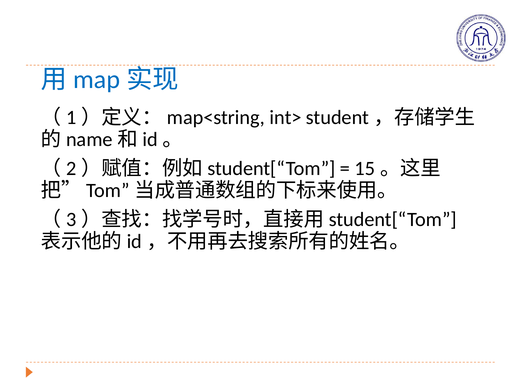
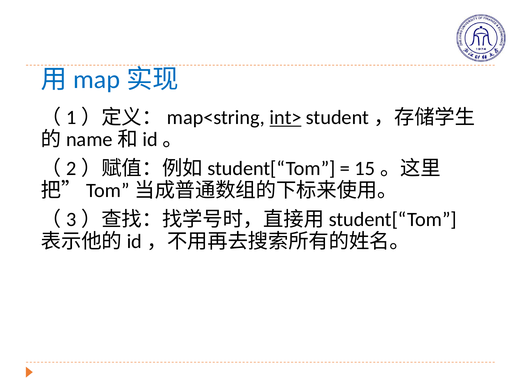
int> underline: none -> present
